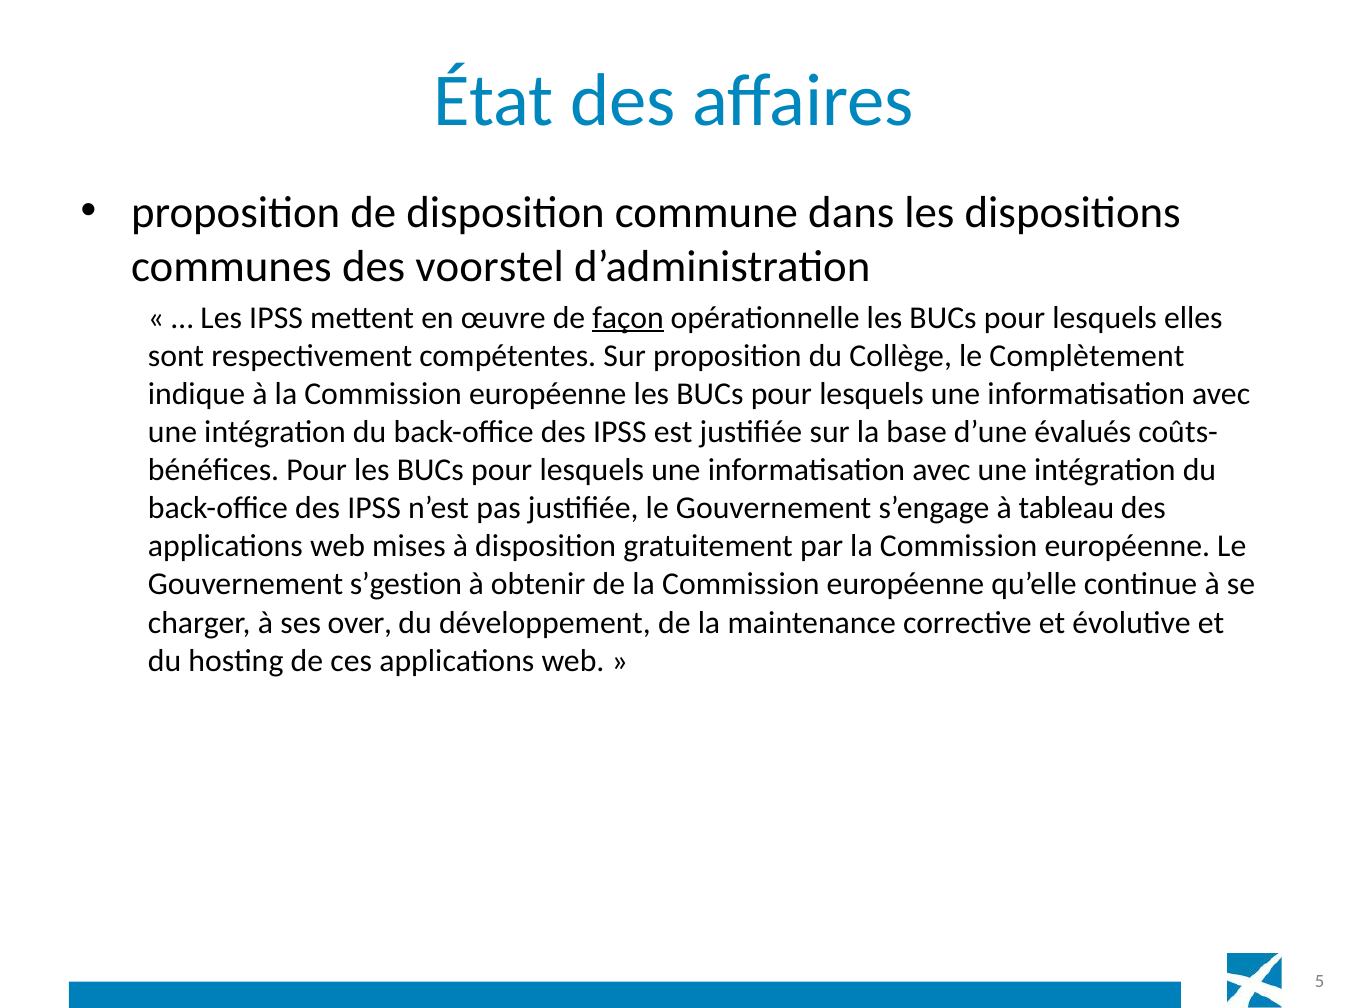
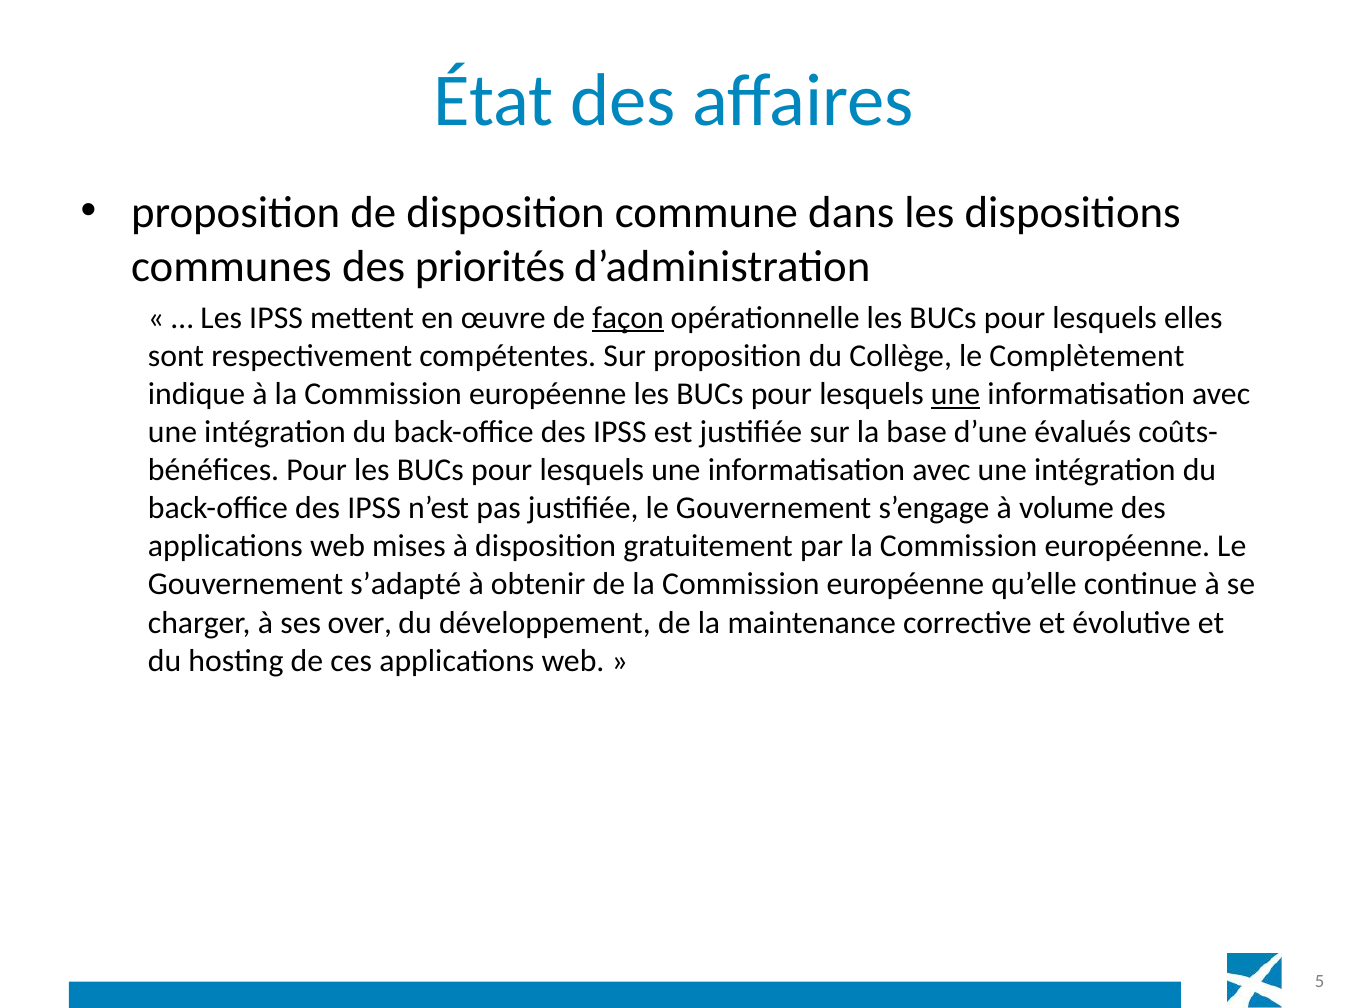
voorstel: voorstel -> priorités
une at (956, 394) underline: none -> present
tableau: tableau -> volume
s’gestion: s’gestion -> s’adapté
